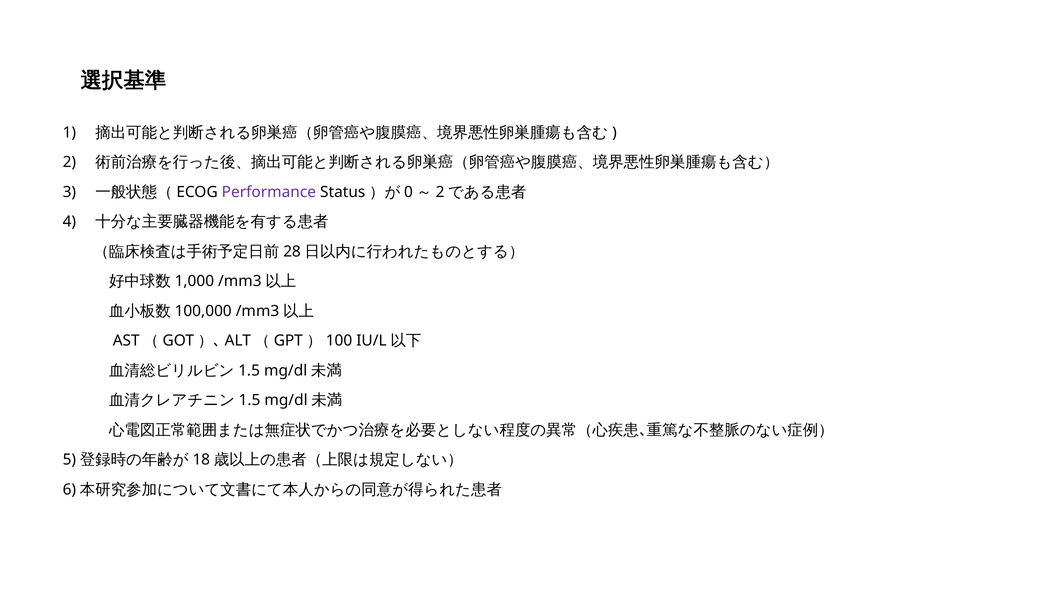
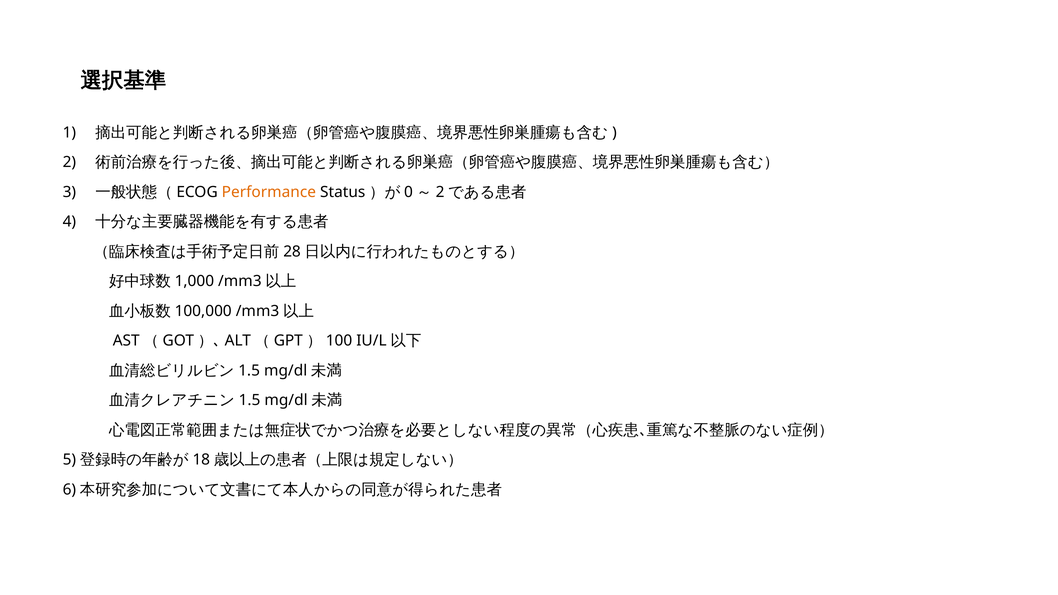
Performance colour: purple -> orange
